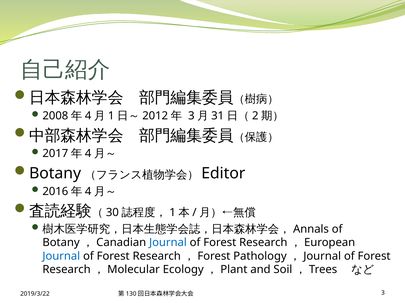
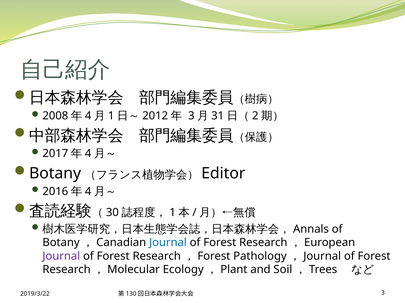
Journal at (61, 257) colour: blue -> purple
